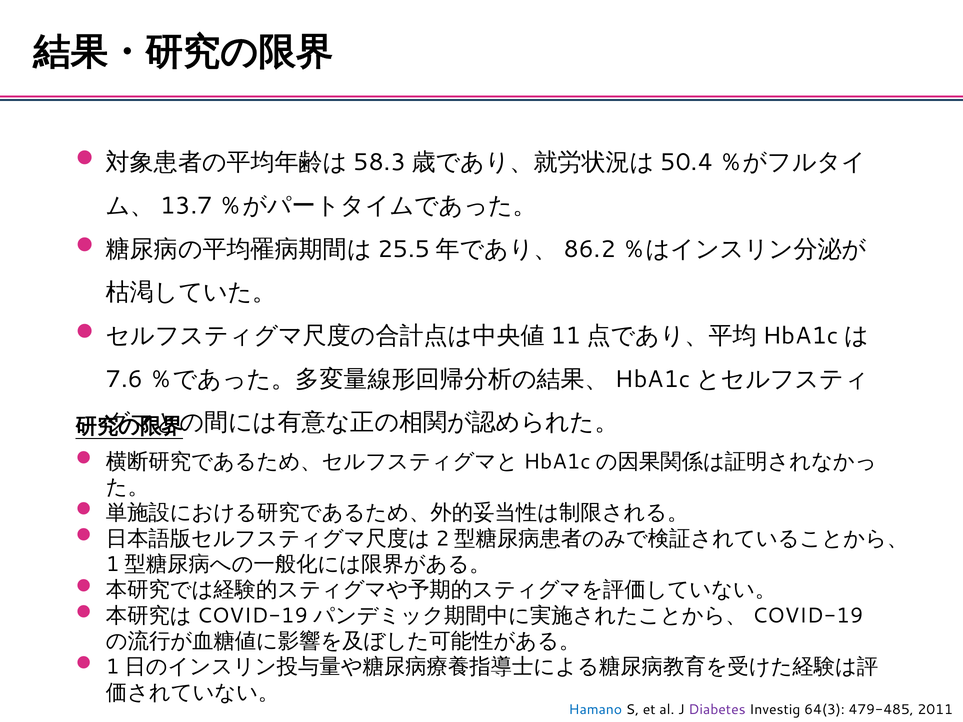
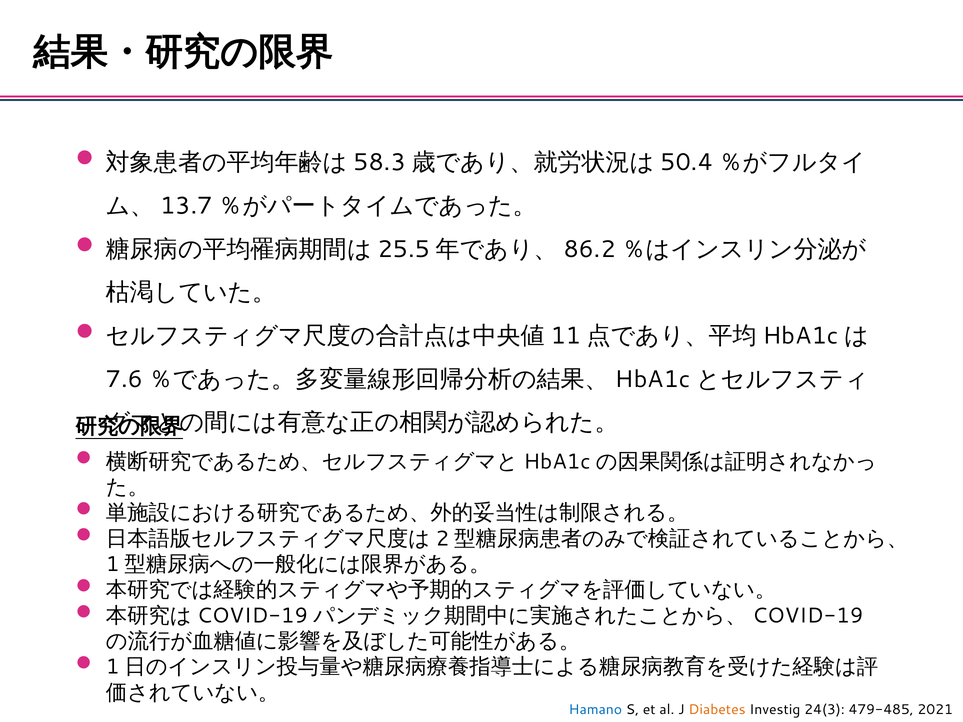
Diabetes colour: purple -> orange
64(3: 64(3 -> 24(3
2011: 2011 -> 2021
